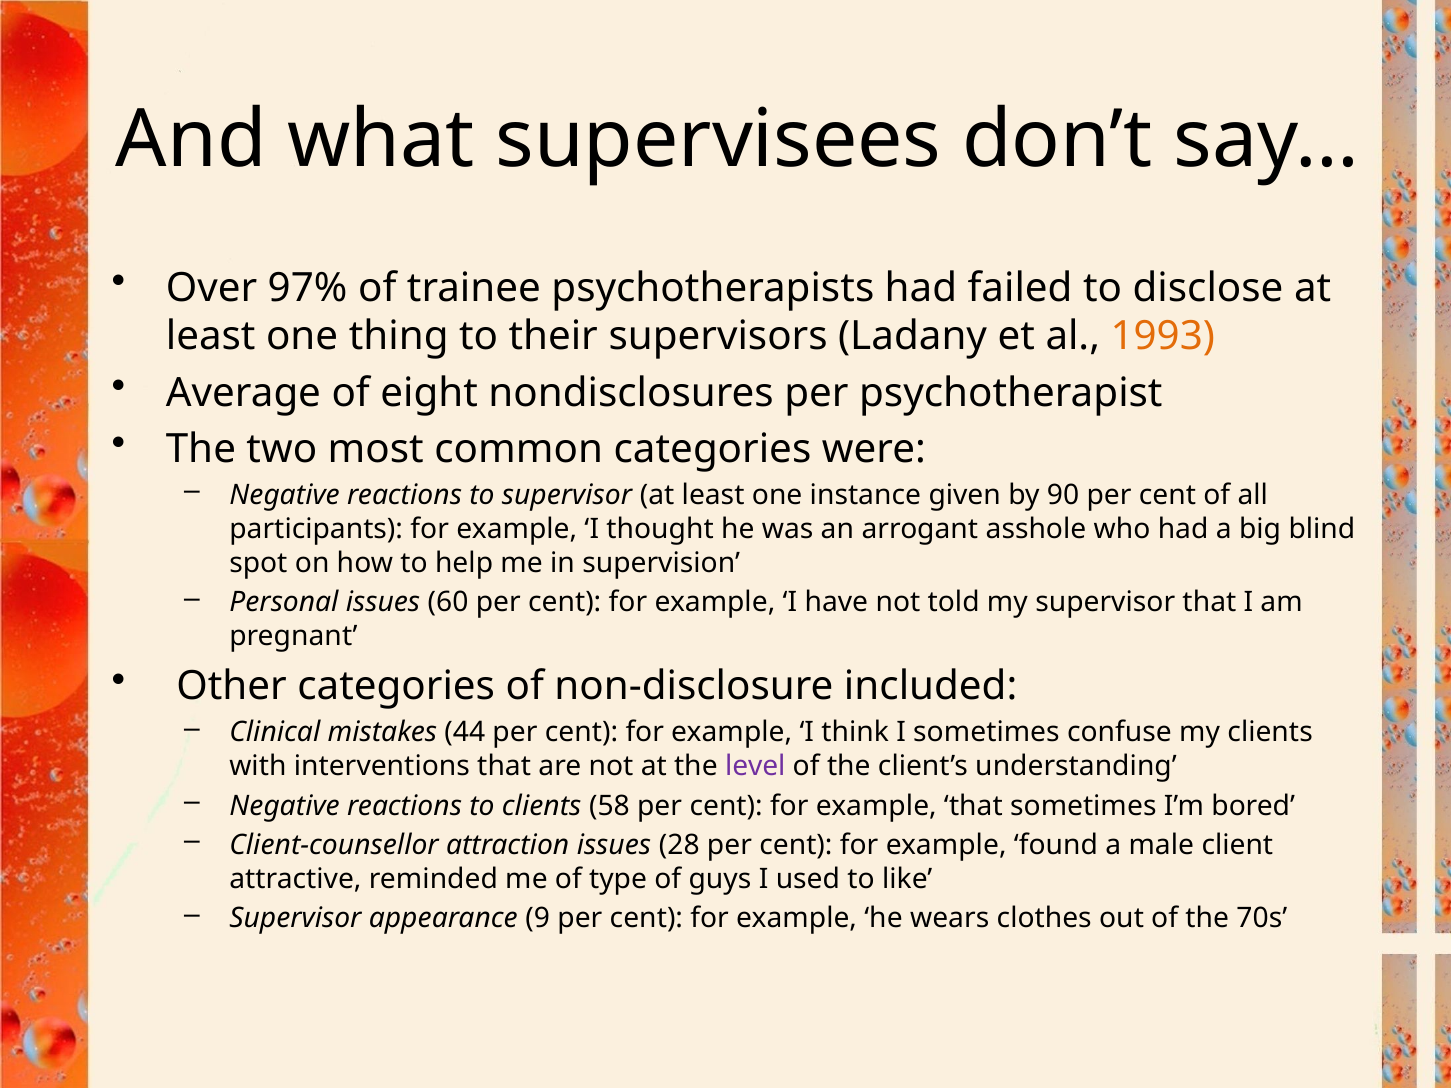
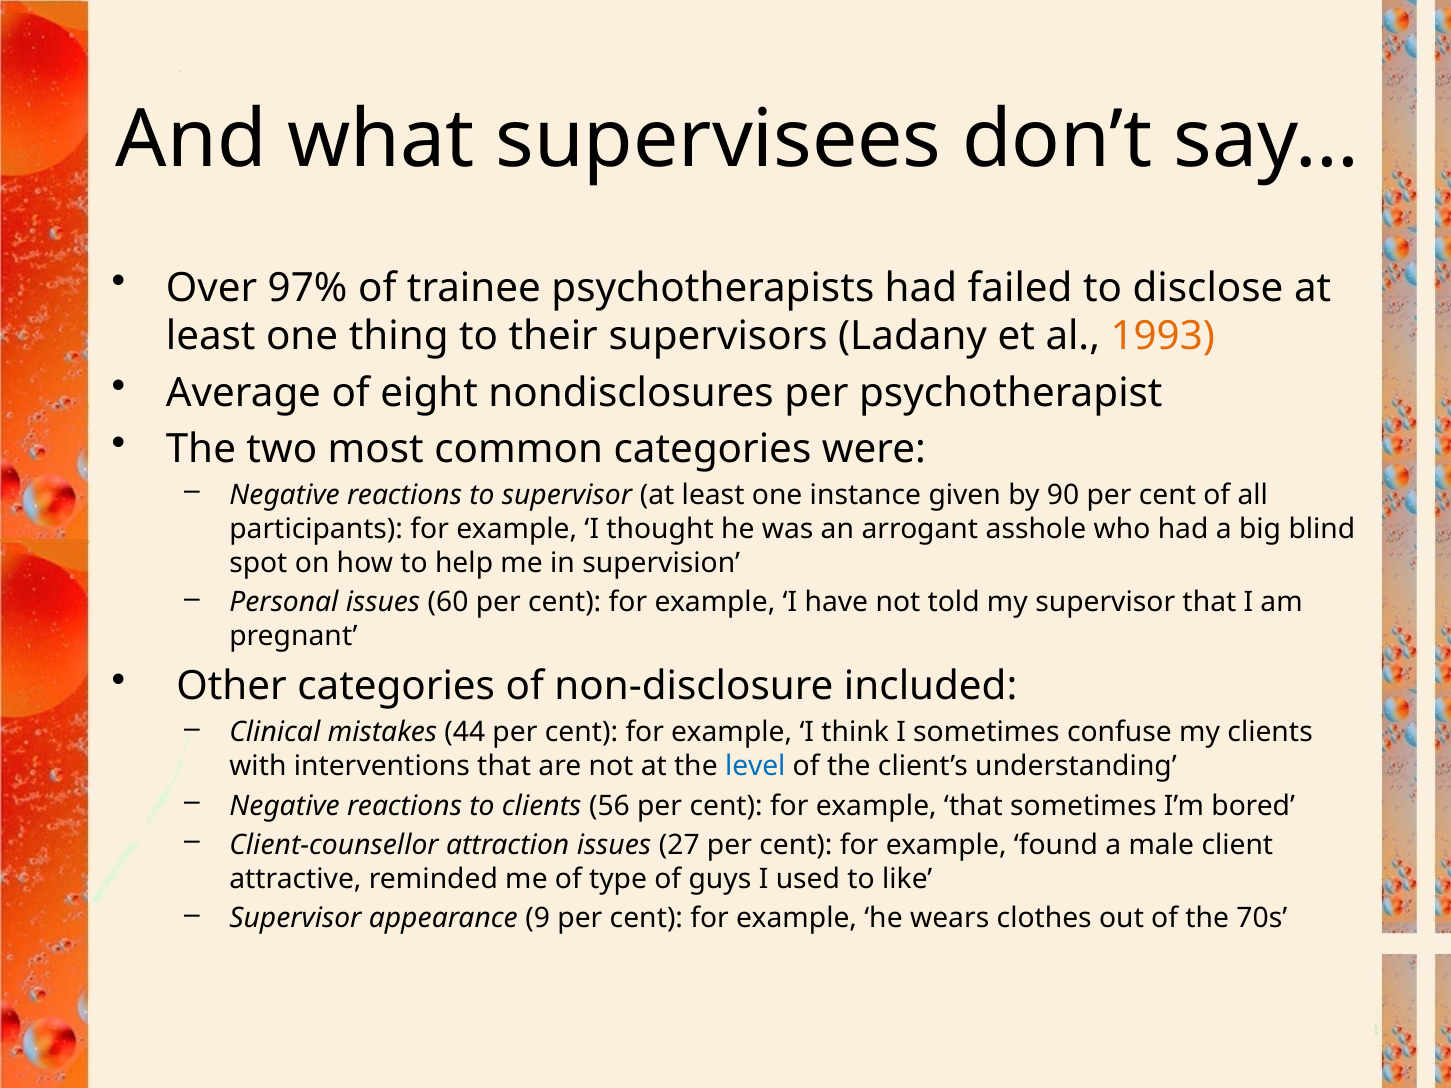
level colour: purple -> blue
58: 58 -> 56
28: 28 -> 27
